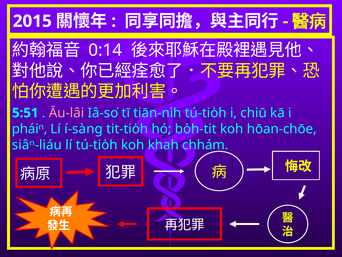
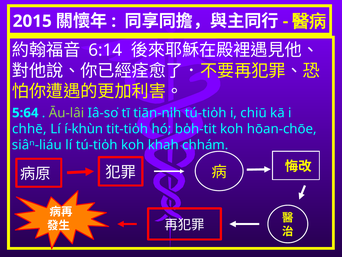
0:14: 0:14 -> 6:14
5:51: 5:51 -> 5:64
Āu-lâi colour: pink -> light green
pháiⁿ: pháiⁿ -> chhē
í-sàng: í-sàng -> í-khùn
